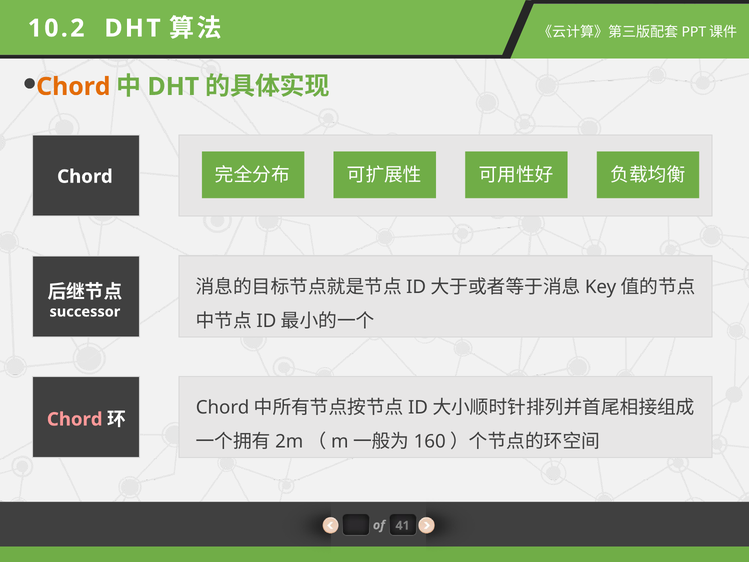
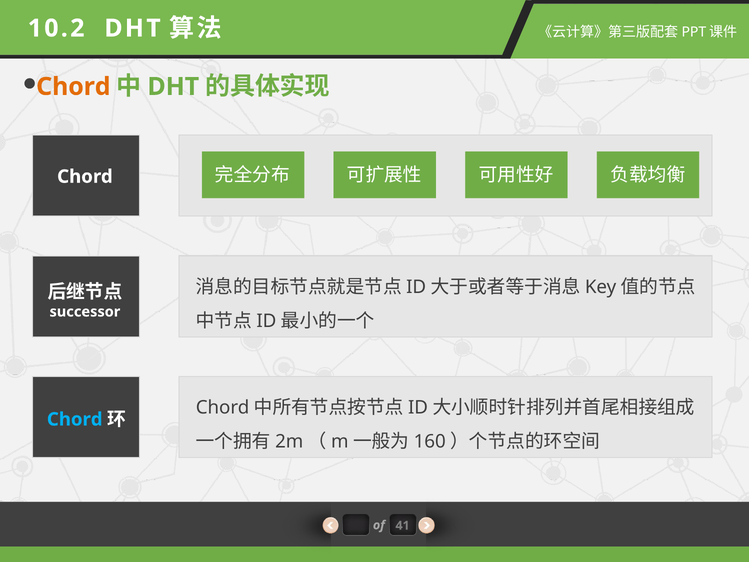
Chord at (75, 419) colour: pink -> light blue
